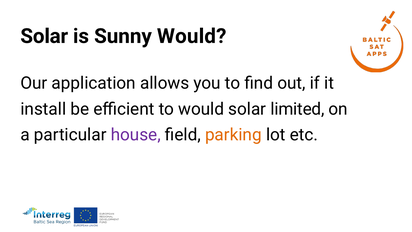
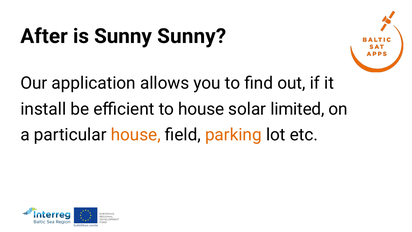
Solar at (44, 36): Solar -> After
Sunny Would: Would -> Sunny
to would: would -> house
house at (136, 135) colour: purple -> orange
